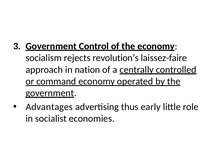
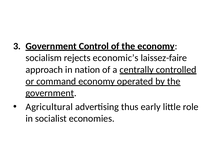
revolution’s: revolution’s -> economic’s
Advantages: Advantages -> Agricultural
